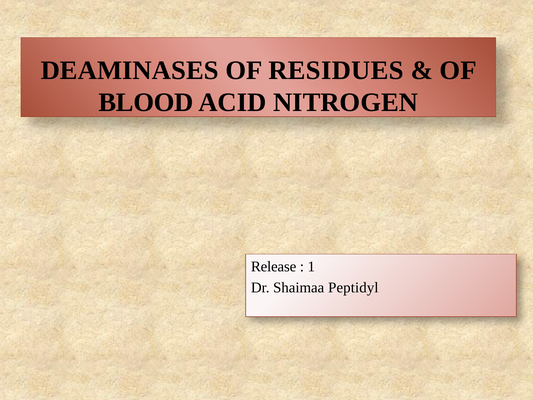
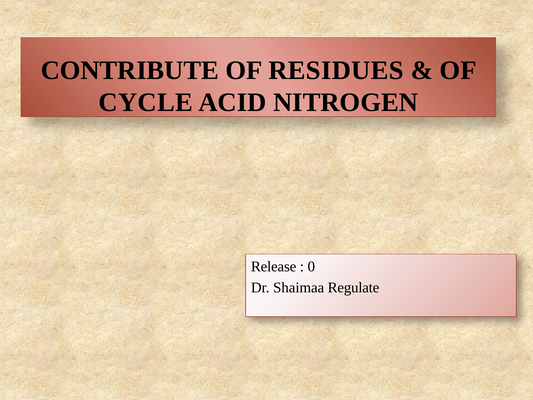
DEAMINASES: DEAMINASES -> CONTRIBUTE
BLOOD: BLOOD -> CYCLE
1: 1 -> 0
Peptidyl: Peptidyl -> Regulate
